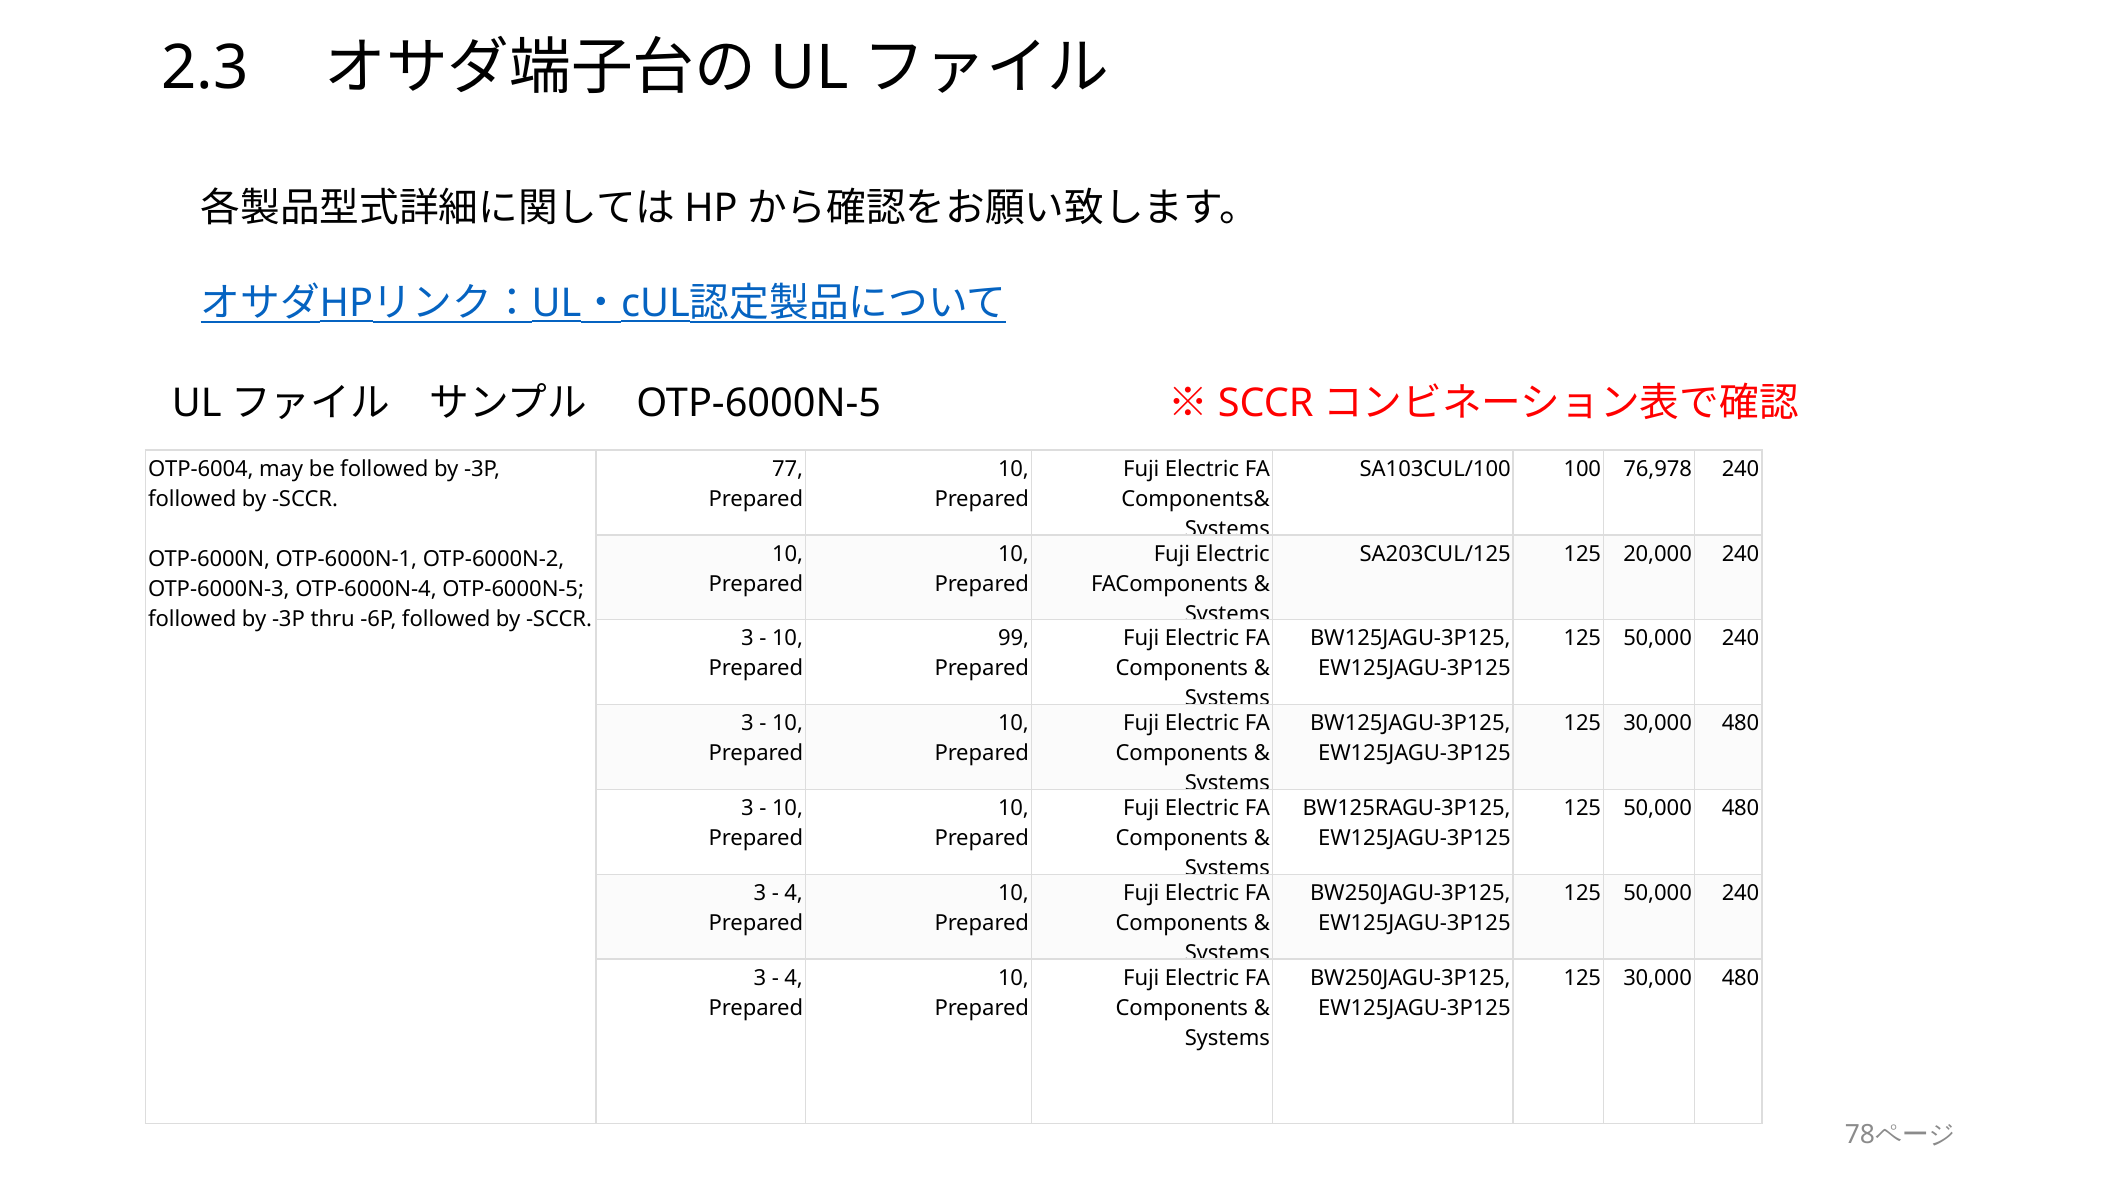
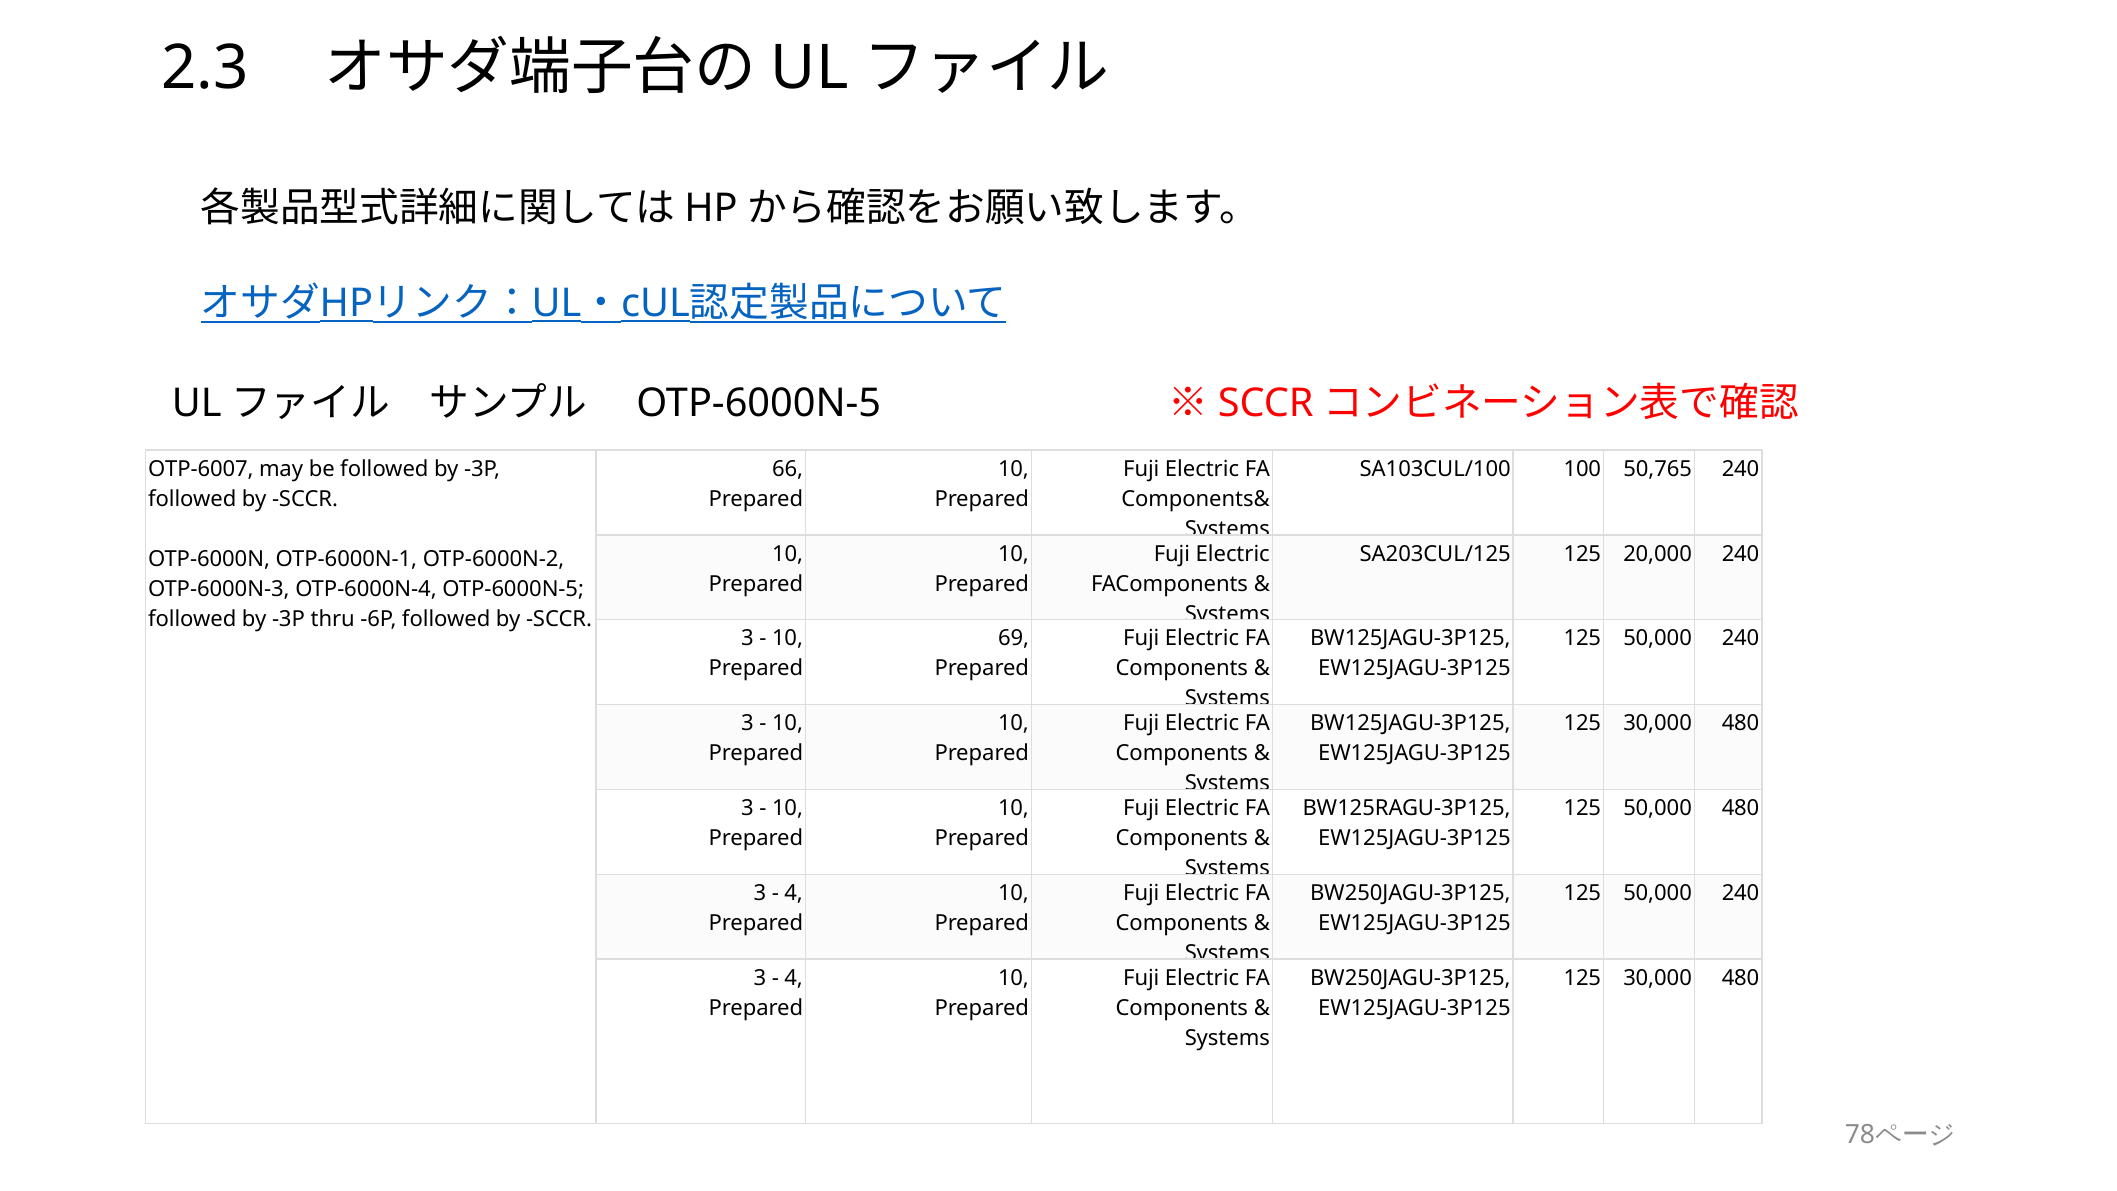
OTP-6004: OTP-6004 -> OTP-6007
77: 77 -> 66
76,978: 76,978 -> 50,765
99: 99 -> 69
